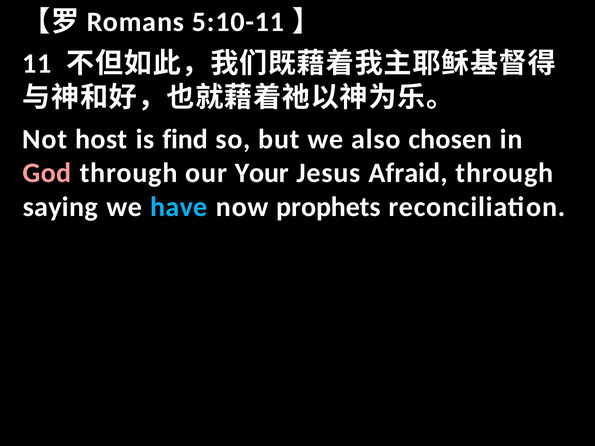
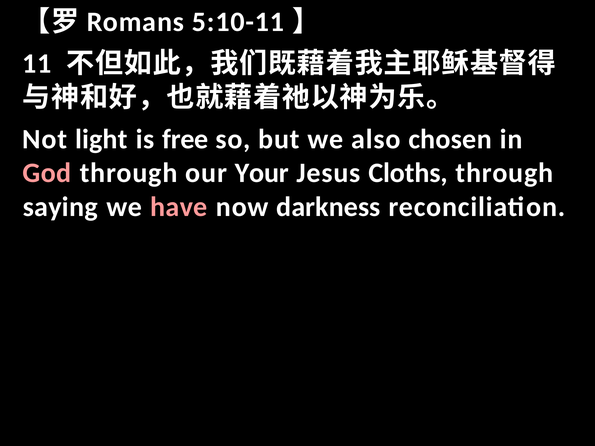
host: host -> light
find: find -> free
Afraid: Afraid -> Cloths
have colour: light blue -> pink
prophets: prophets -> darkness
